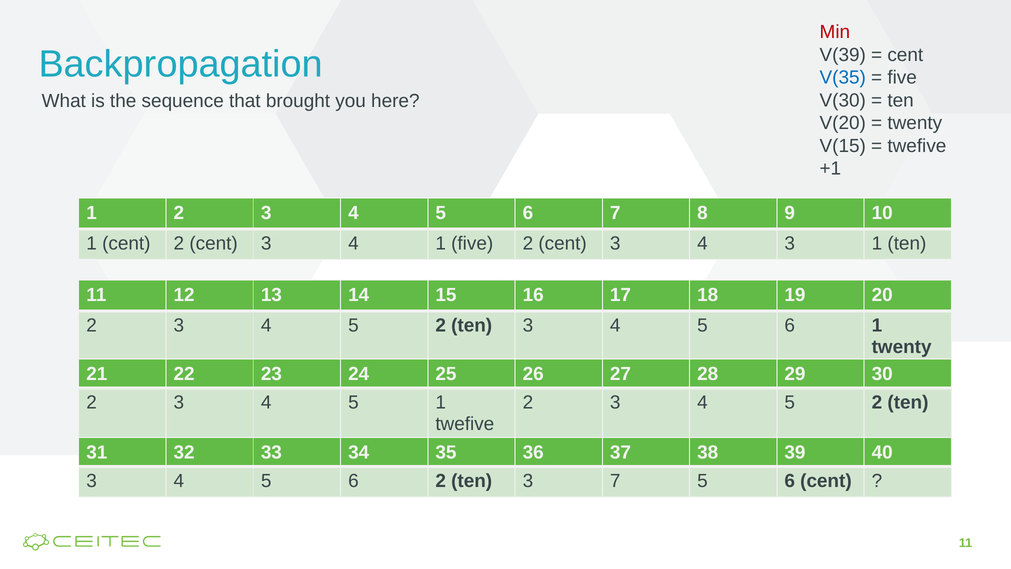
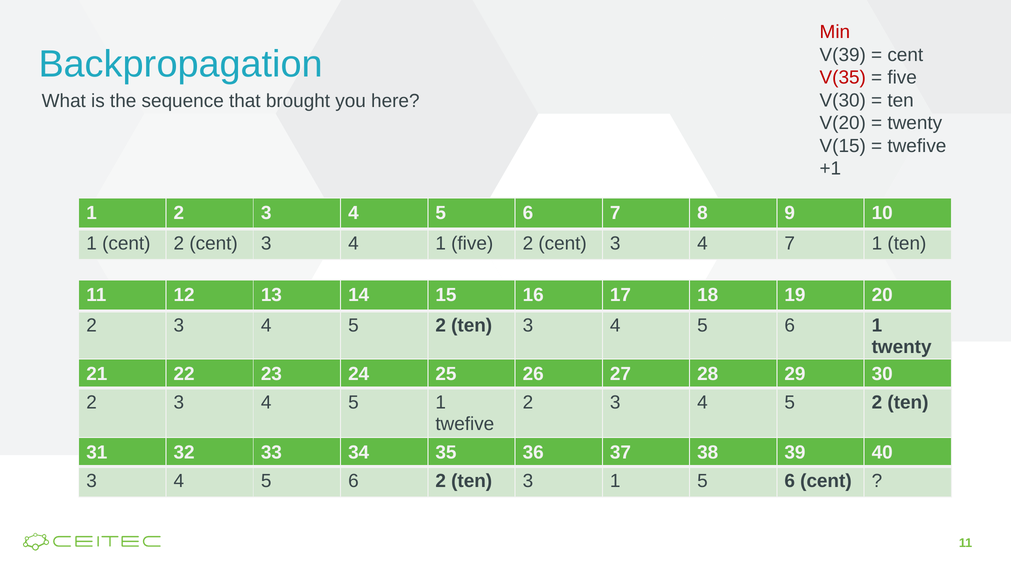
V(35 colour: blue -> red
4 3: 3 -> 7
3 7: 7 -> 1
